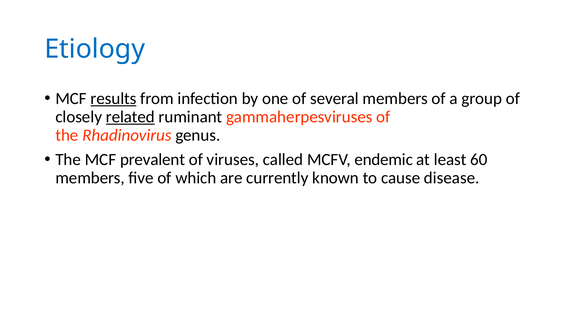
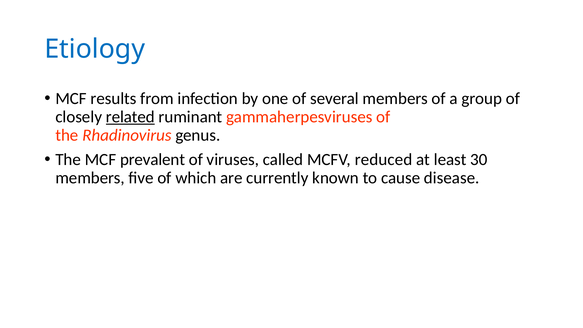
results underline: present -> none
endemic: endemic -> reduced
60: 60 -> 30
